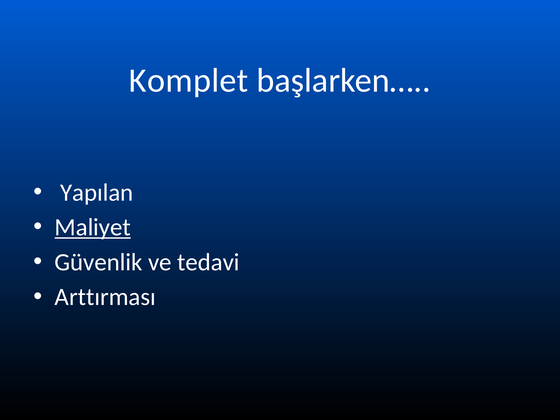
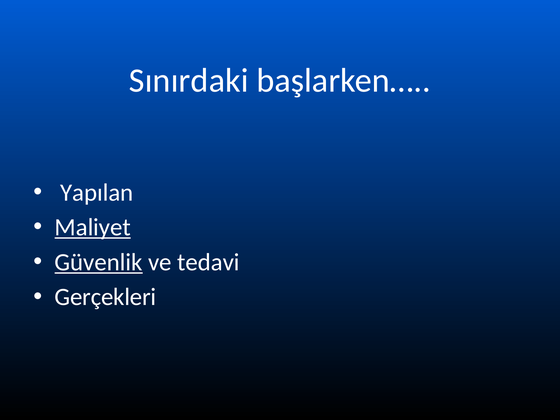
Komplet: Komplet -> Sınırdaki
Güvenlik underline: none -> present
Arttırması: Arttırması -> Gerçekleri
